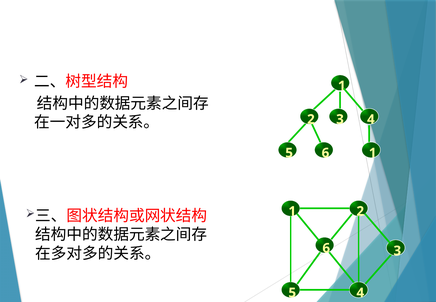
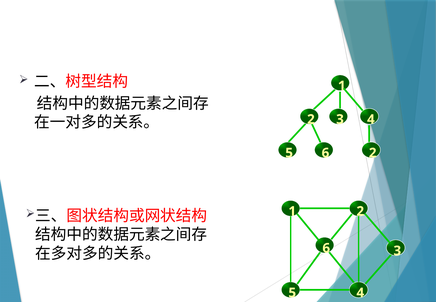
6 1: 1 -> 2
